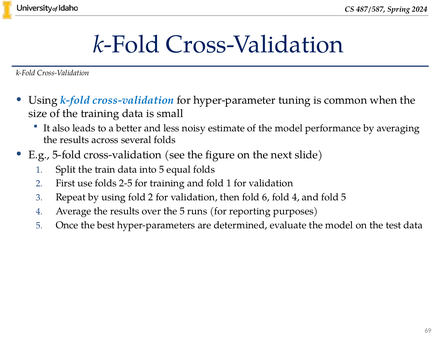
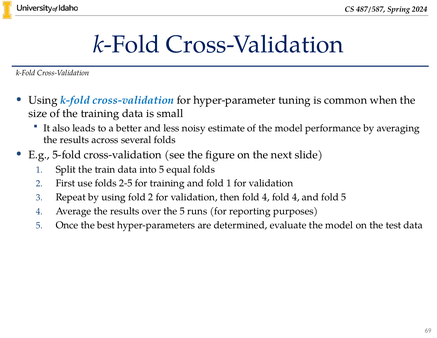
then fold 6: 6 -> 4
